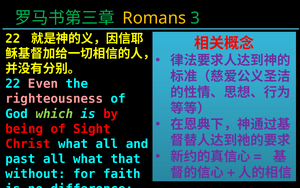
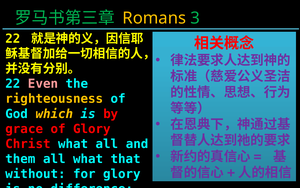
righteousness colour: pink -> yellow
which colour: light green -> yellow
being: being -> grace
of Sight: Sight -> Glory
past: past -> them
for faith: faith -> glory
